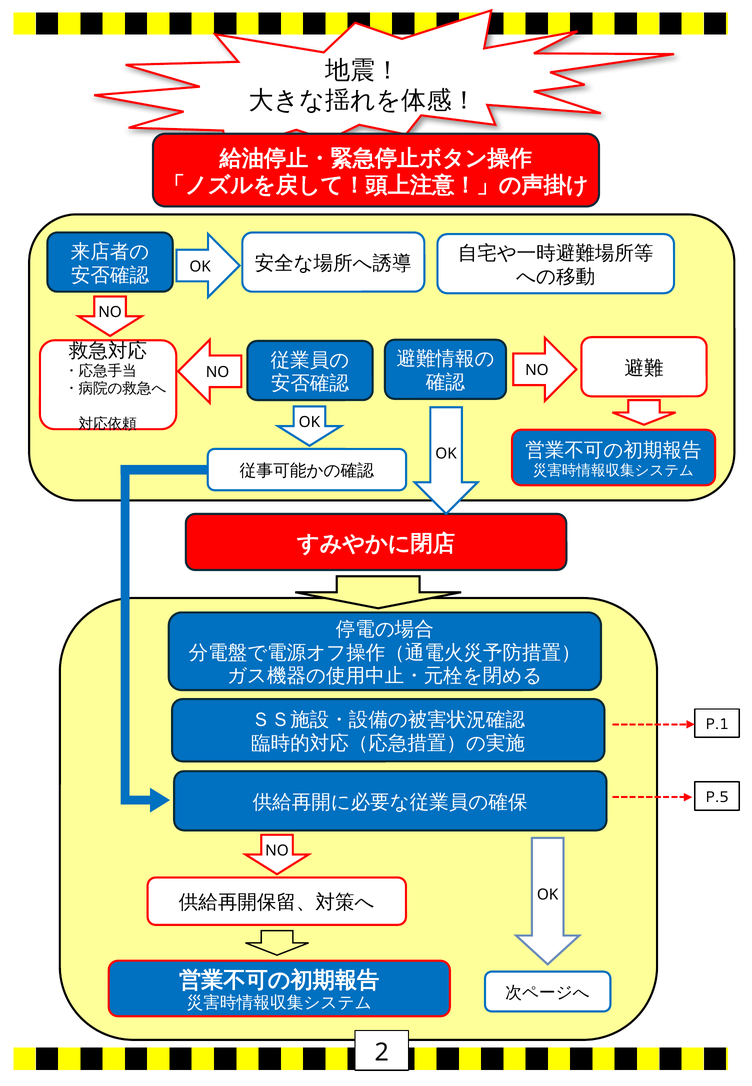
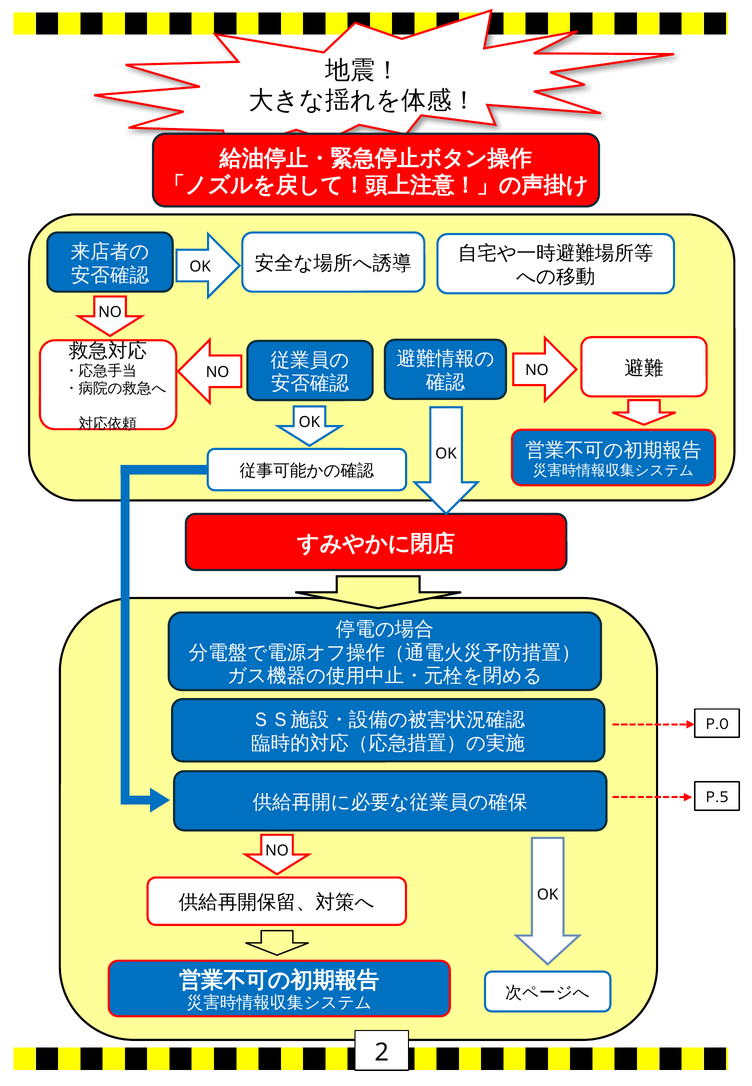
P.1: P.1 -> P.0
